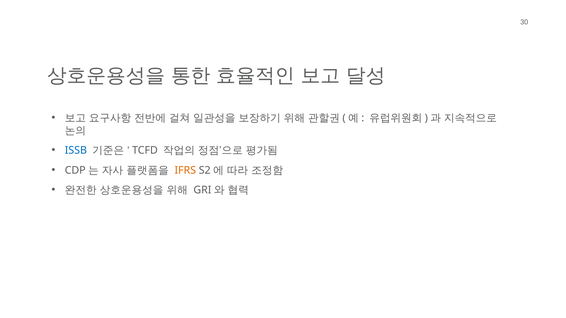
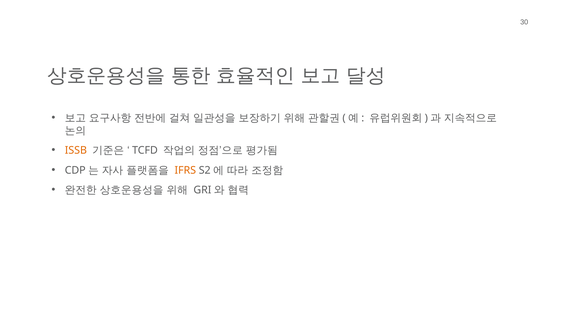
ISSB colour: blue -> orange
